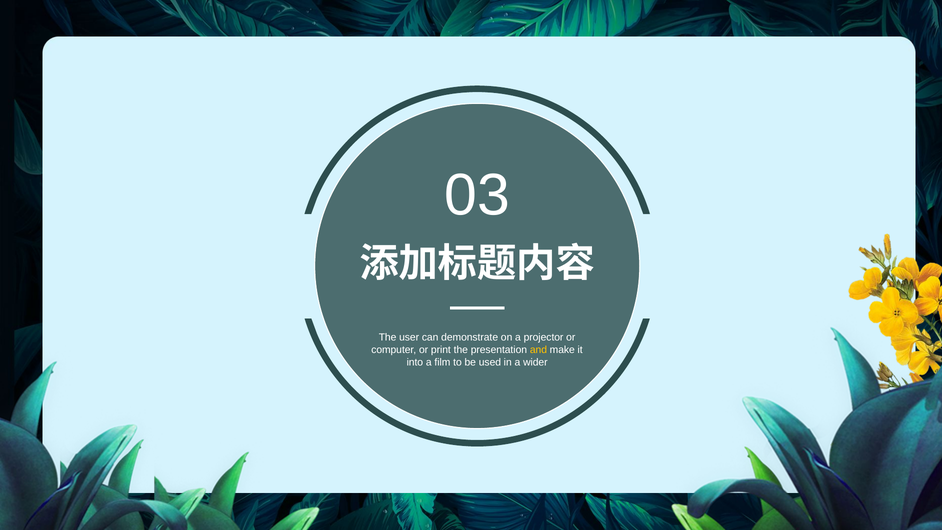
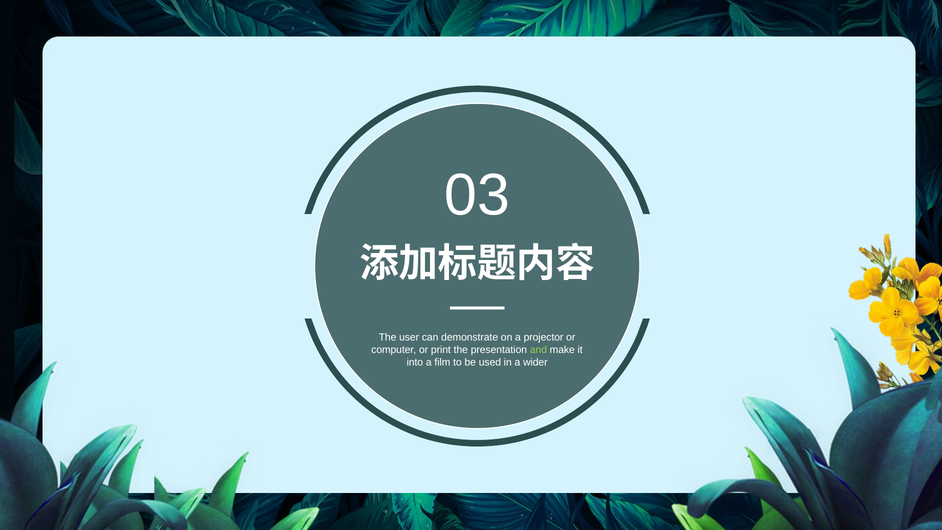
and colour: yellow -> light green
